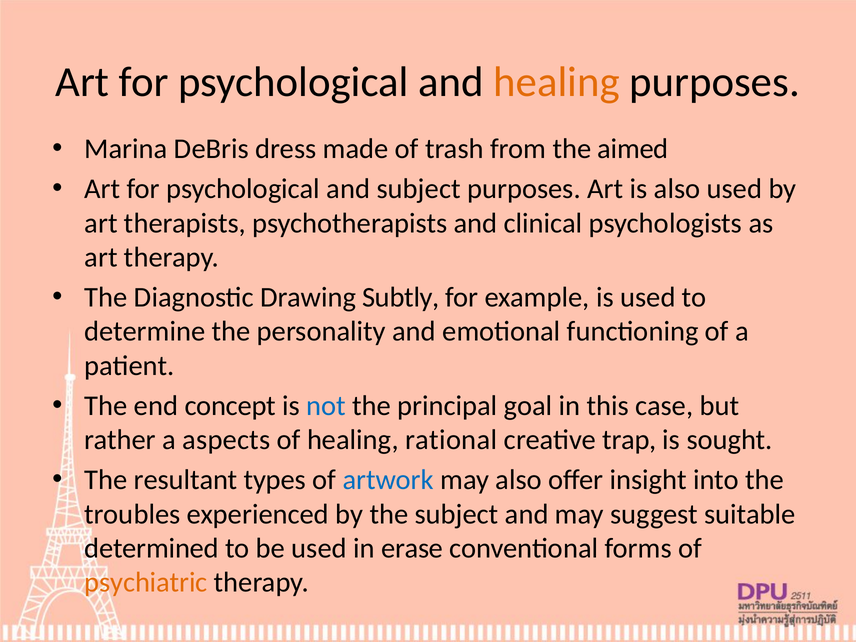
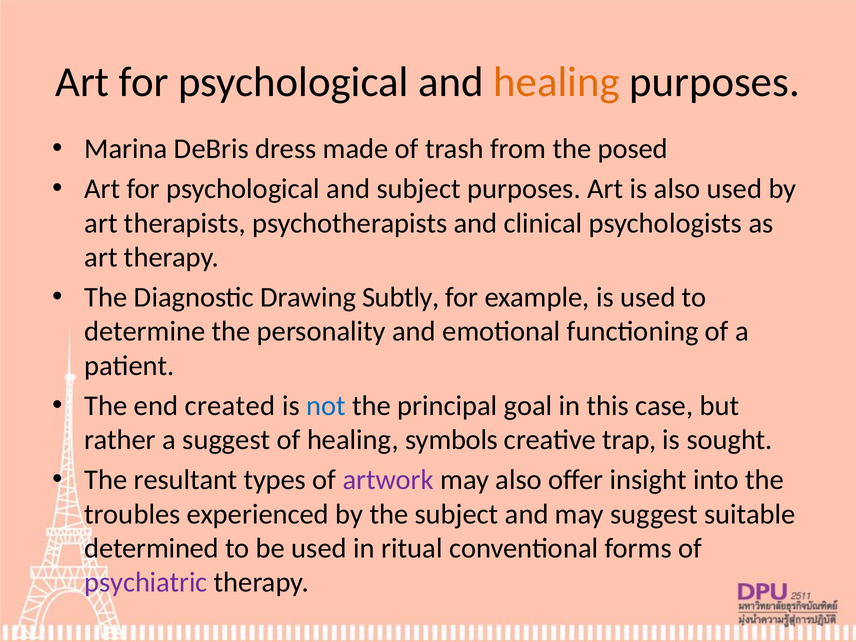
aimed: aimed -> posed
concept: concept -> created
a aspects: aspects -> suggest
rational: rational -> symbols
artwork colour: blue -> purple
erase: erase -> ritual
psychiatric colour: orange -> purple
